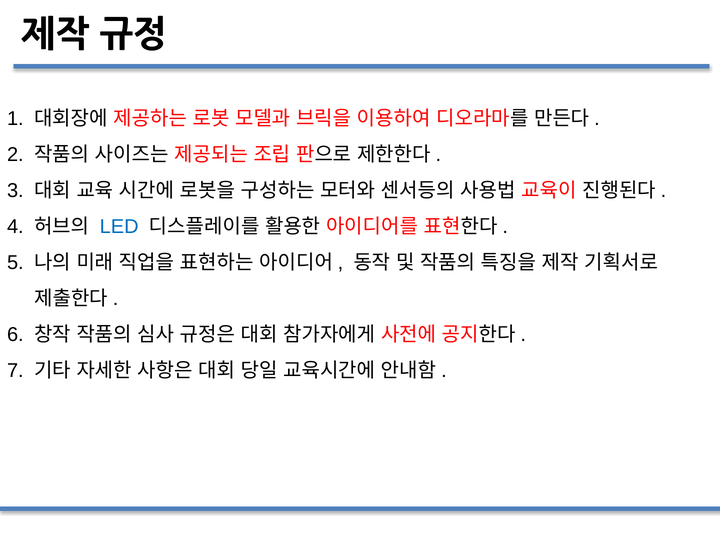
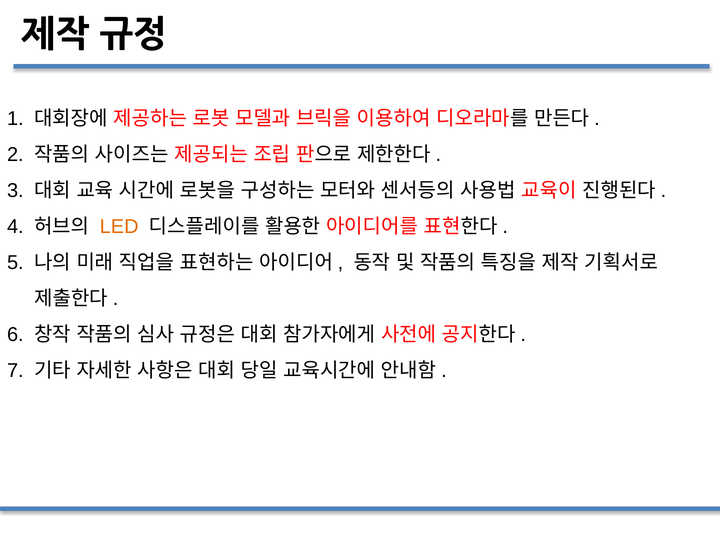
LED colour: blue -> orange
